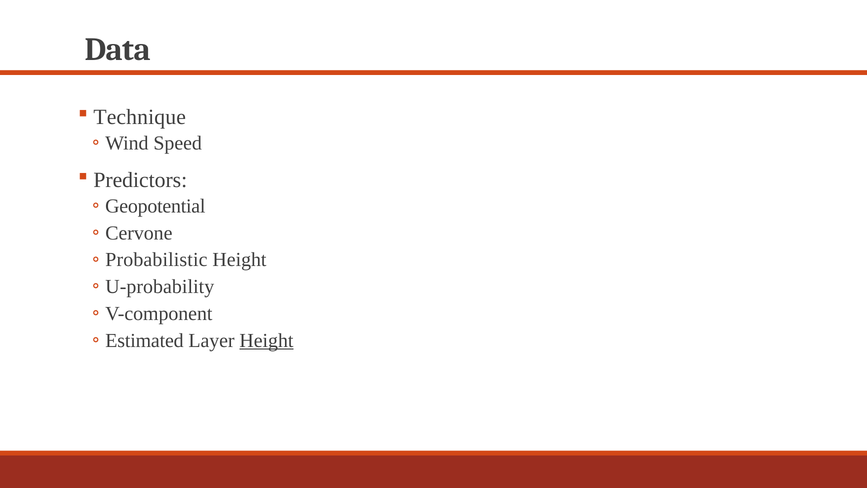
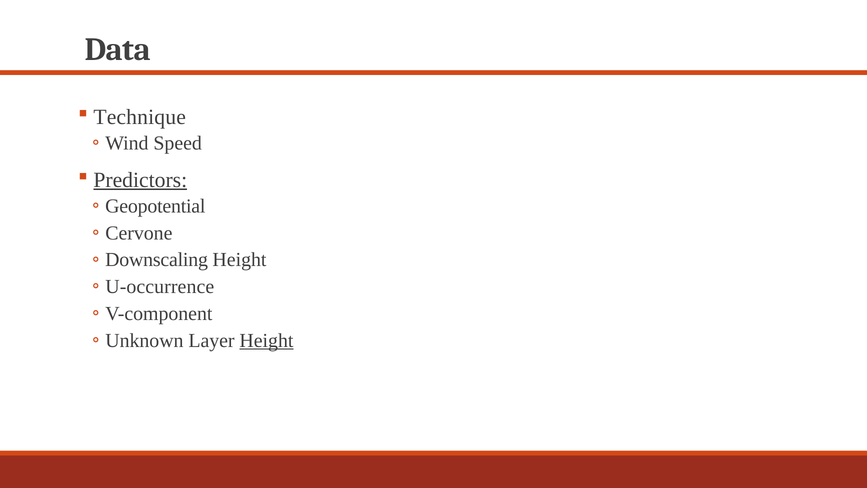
Predictors underline: none -> present
Probabilistic: Probabilistic -> Downscaling
U-probability: U-probability -> U-occurrence
Estimated: Estimated -> Unknown
